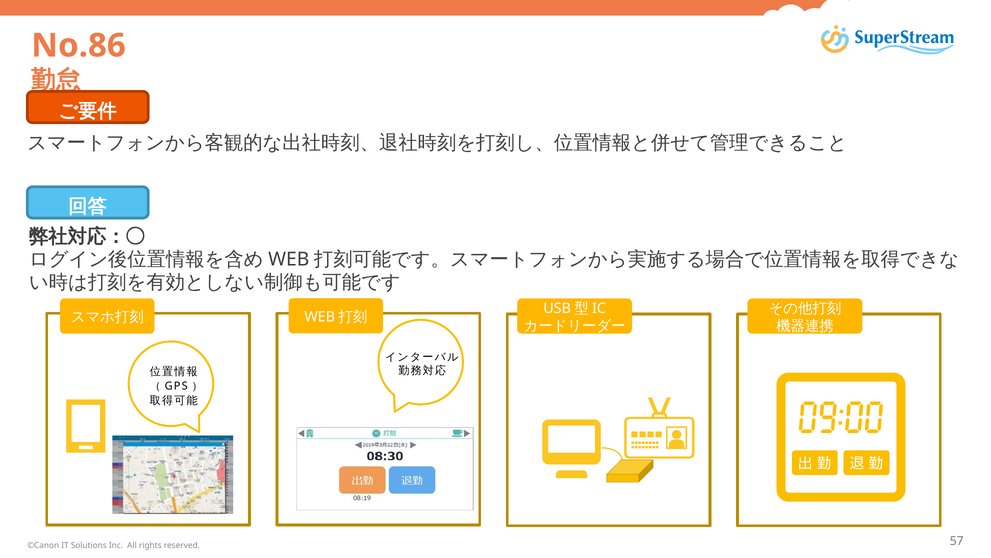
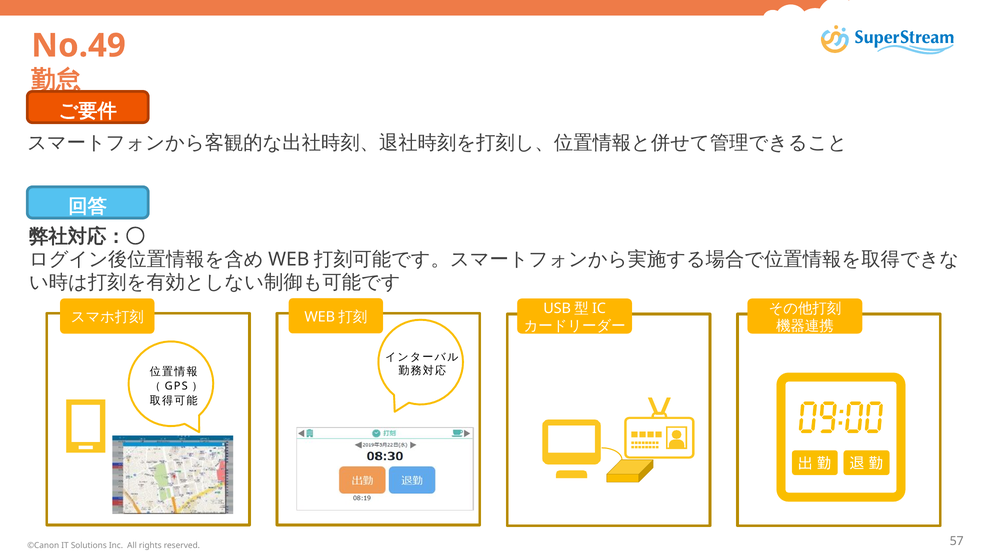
No.86: No.86 -> No.49
